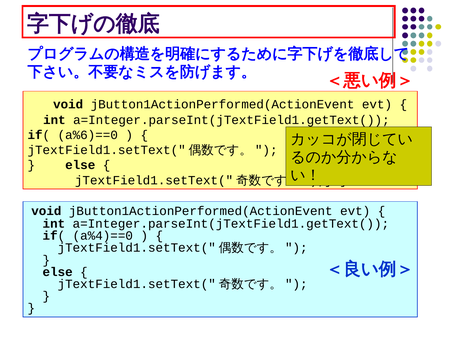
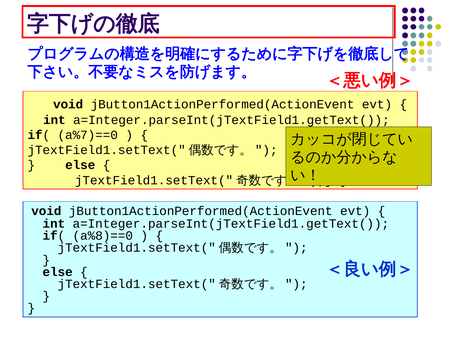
a%6)==0: a%6)==0 -> a%7)==0
a%4)==0: a%4)==0 -> a%8)==0
